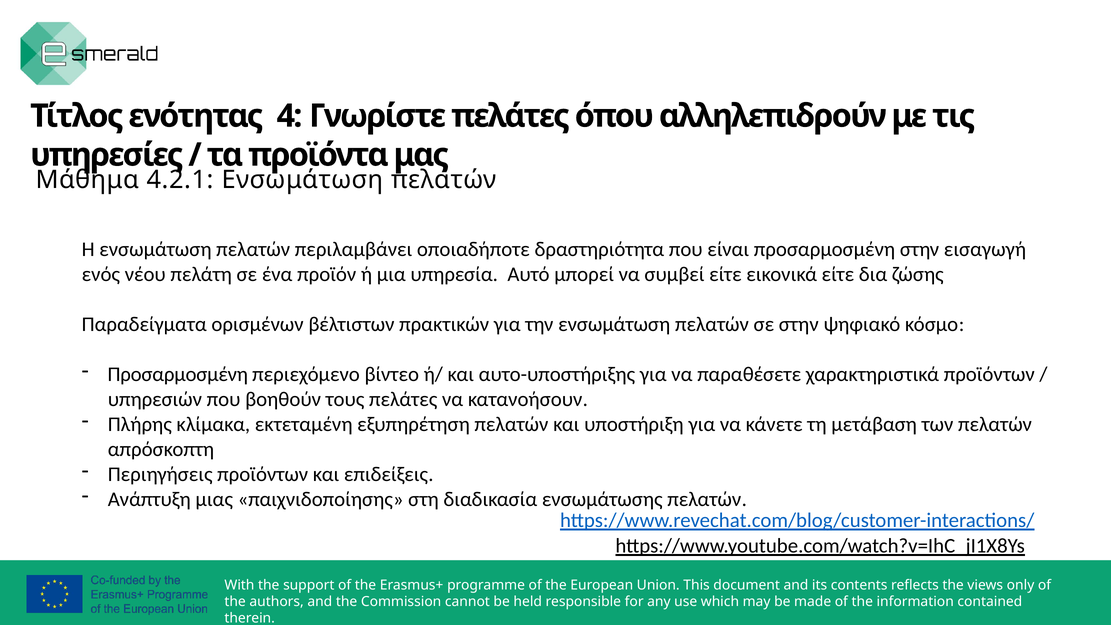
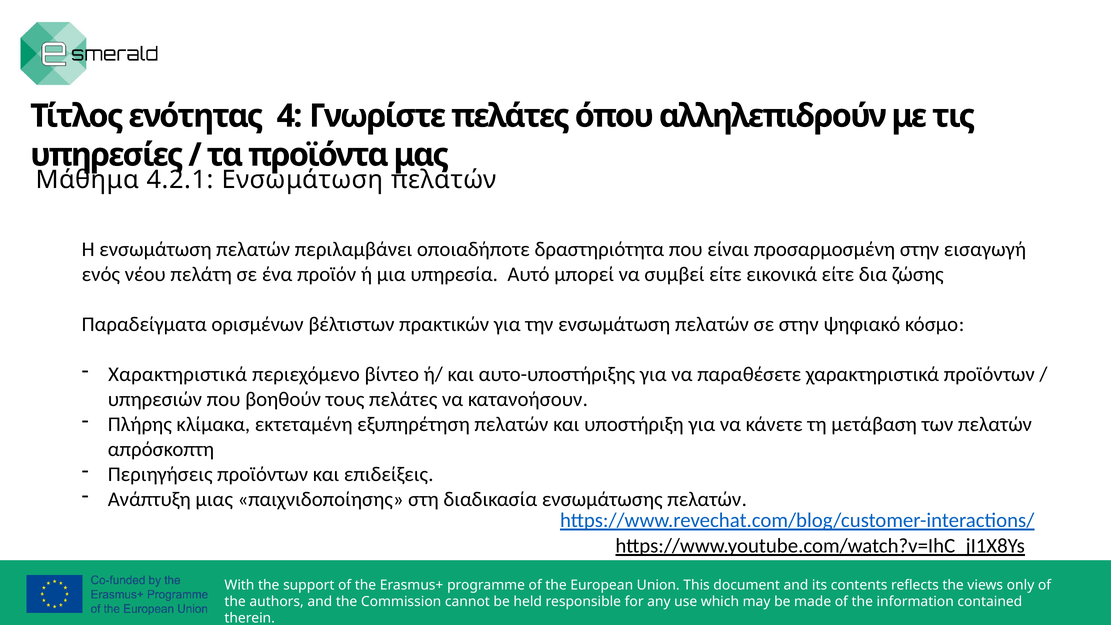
Προσαρμοσμένη at (178, 374): Προσαρμοσμένη -> Χαρακτηριστικά
